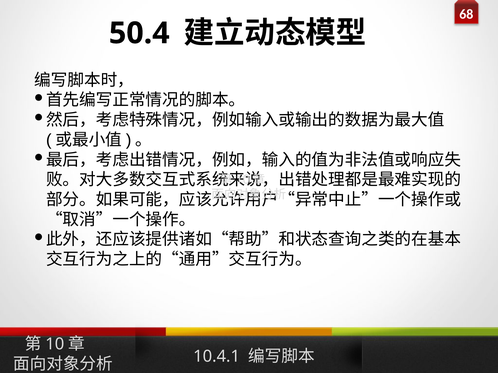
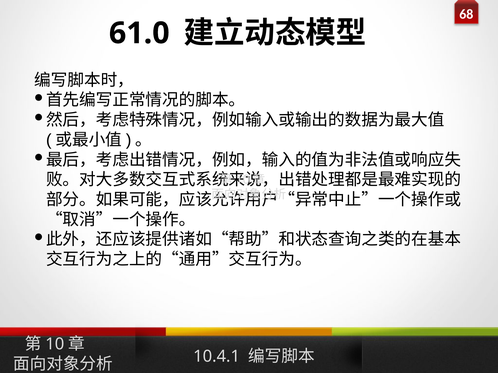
50.4: 50.4 -> 61.0
